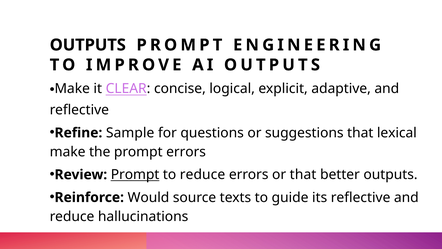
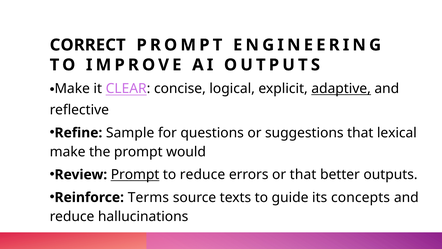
OUTPUTS at (88, 45): OUTPUTS -> CORRECT
adaptive underline: none -> present
prompt errors: errors -> would
Would: Would -> Terms
its reflective: reflective -> concepts
